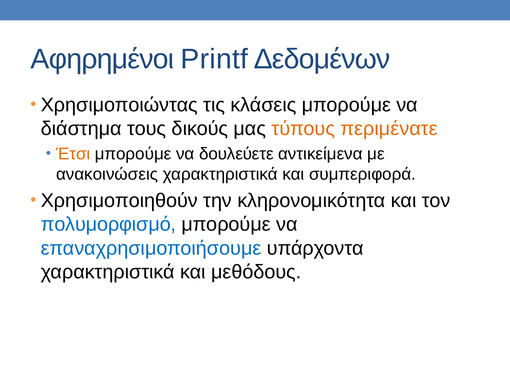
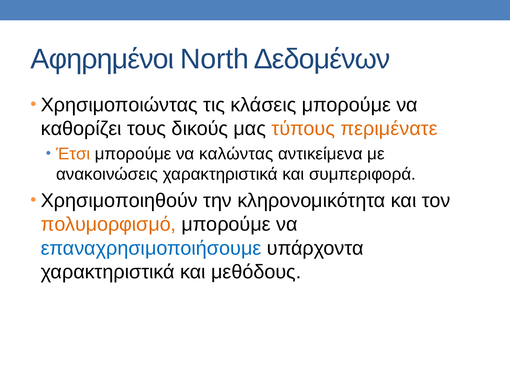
Printf: Printf -> North
διάστημα: διάστημα -> καθορίζει
δουλεύετε: δουλεύετε -> καλώντας
πολυμορφισμό colour: blue -> orange
